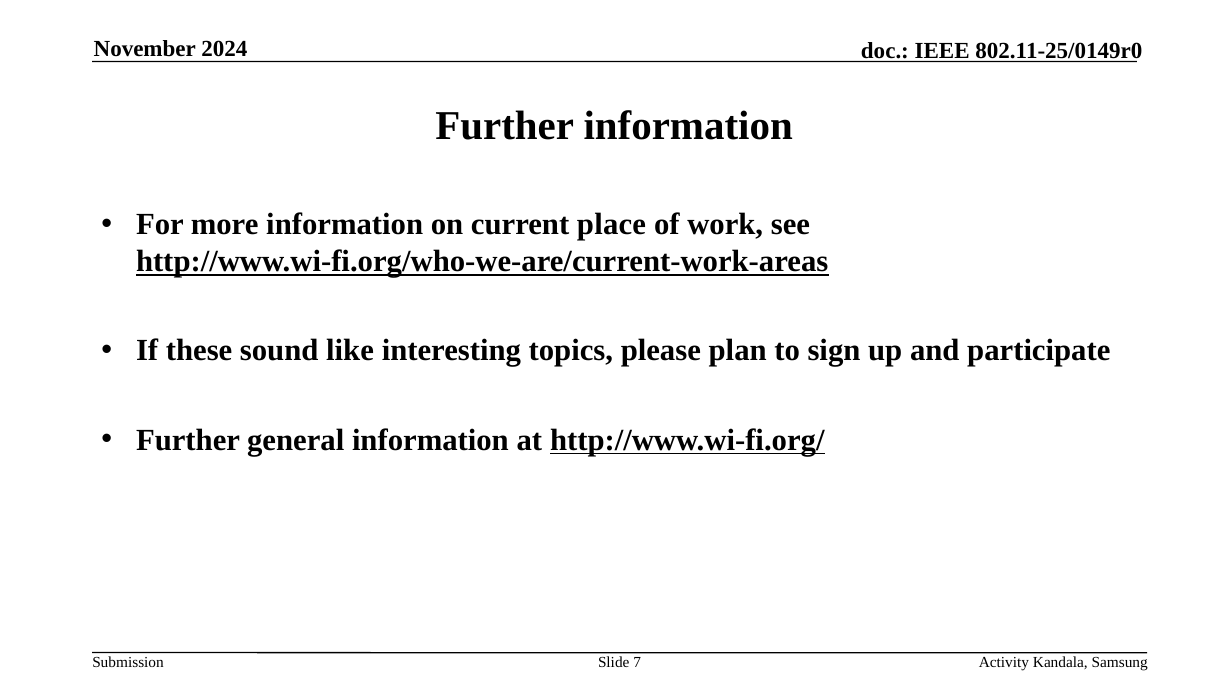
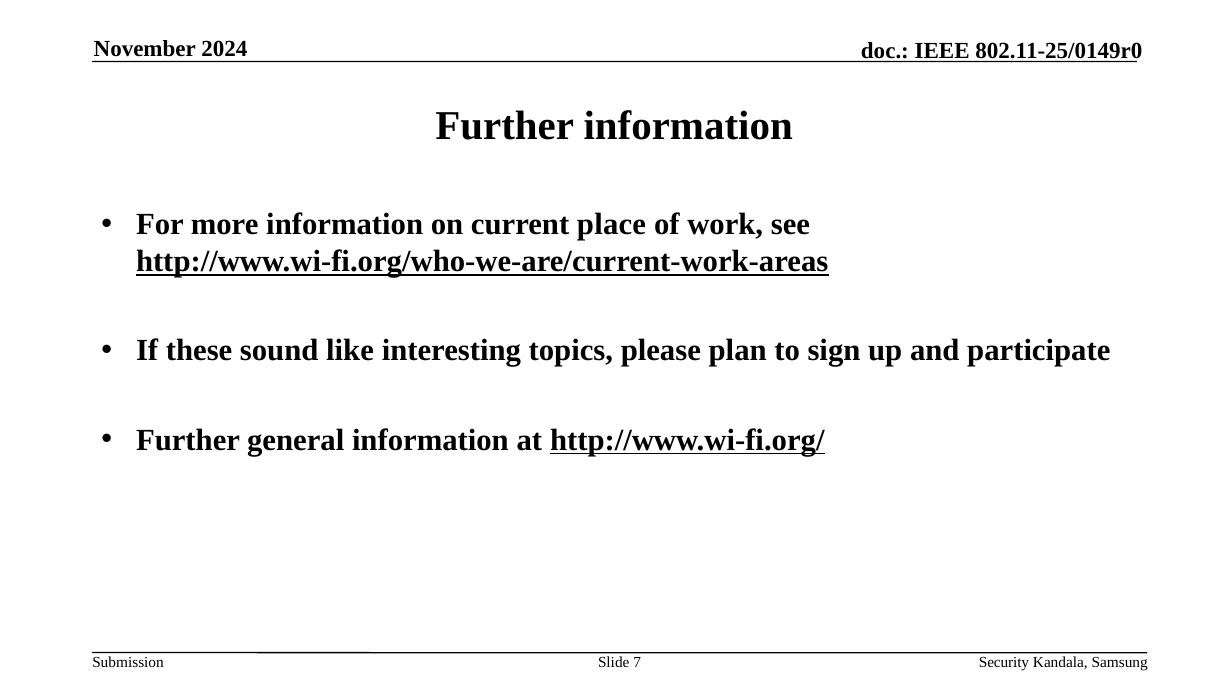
Activity: Activity -> Security
